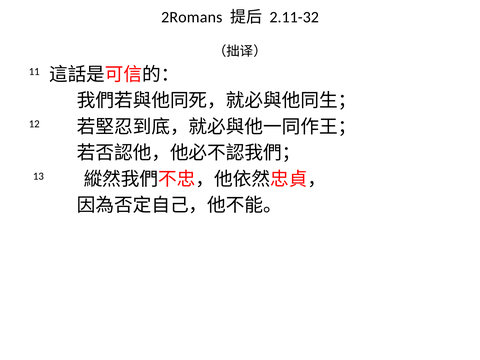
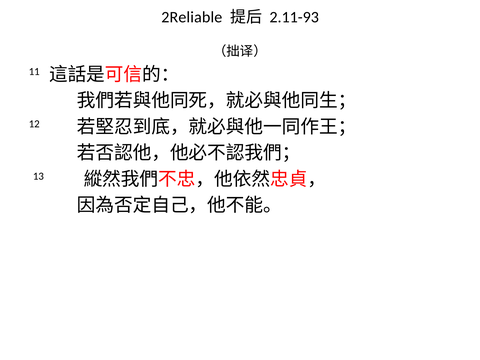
2Romans: 2Romans -> 2Reliable
2.11-32: 2.11-32 -> 2.11-93
